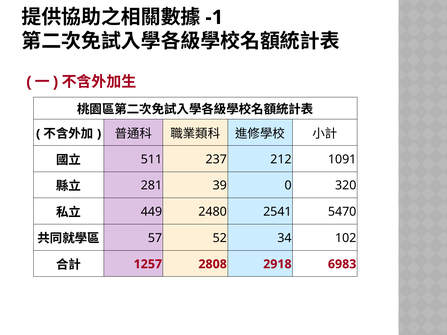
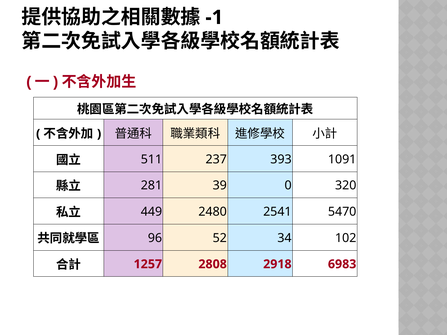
212: 212 -> 393
57: 57 -> 96
